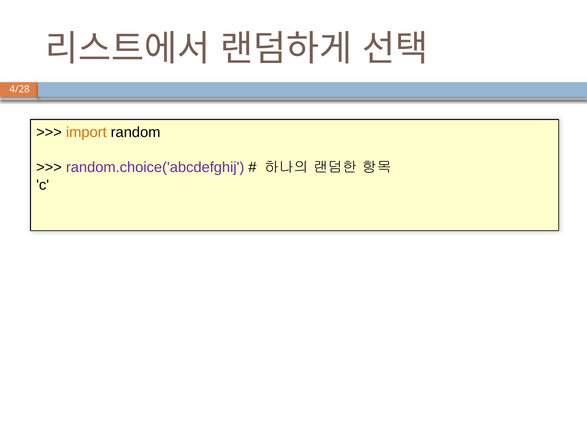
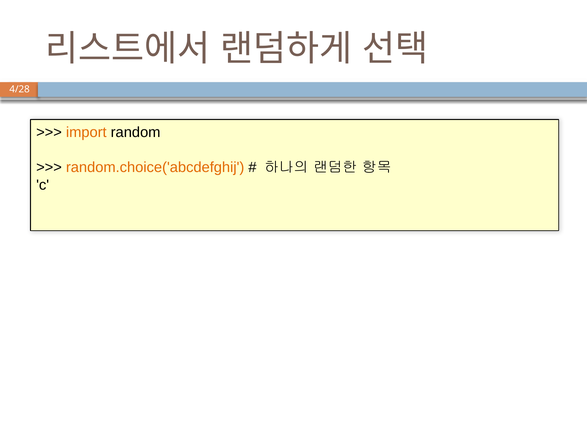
random.choice('abcdefghij colour: purple -> orange
